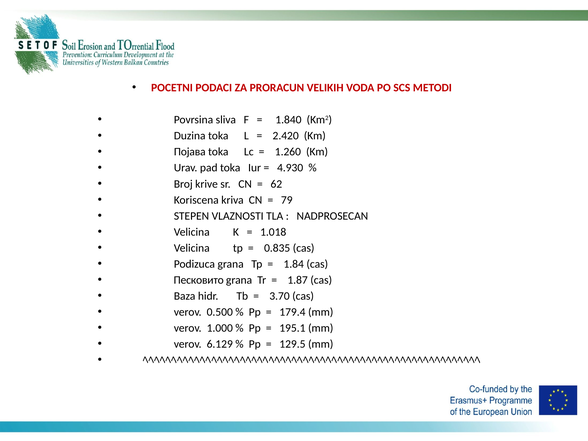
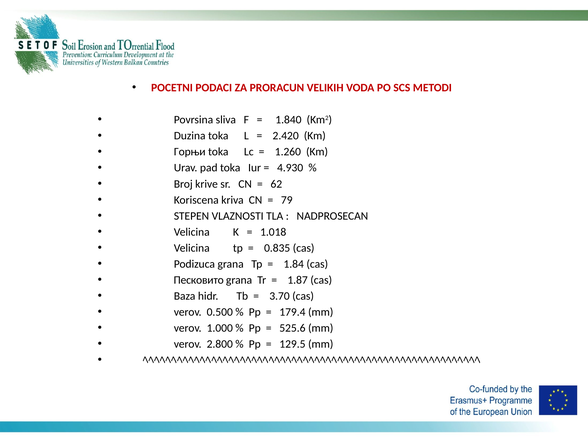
Појава: Појава -> Горњи
195.1: 195.1 -> 525.6
6.129: 6.129 -> 2.800
